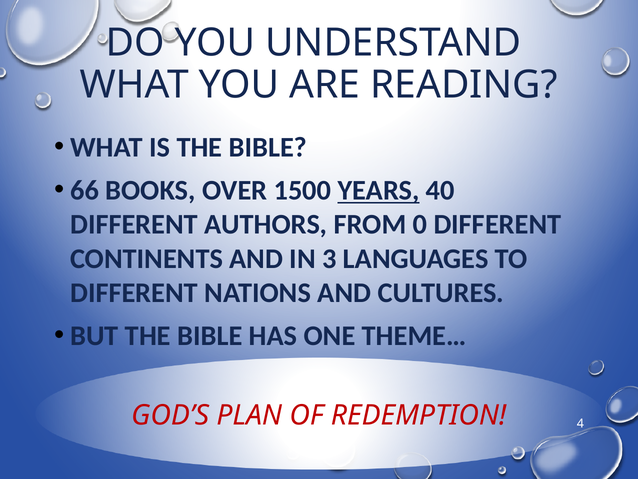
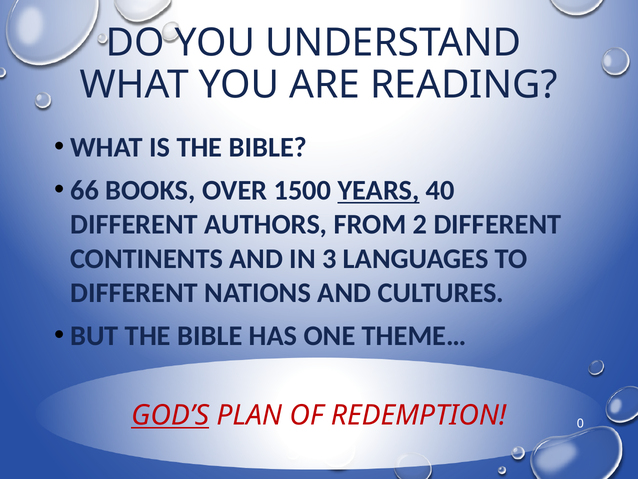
0: 0 -> 2
GOD’S underline: none -> present
4: 4 -> 0
